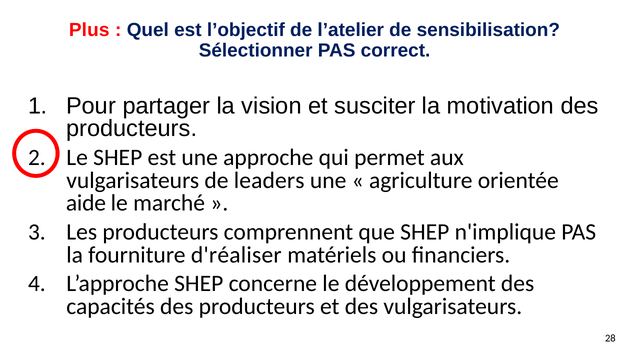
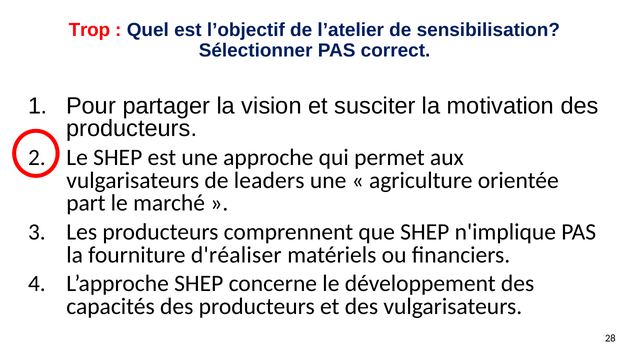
Plus: Plus -> Trop
aide: aide -> part
